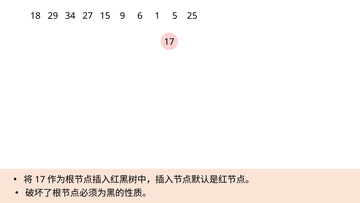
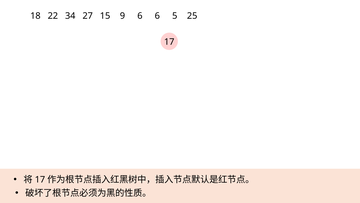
29: 29 -> 22
6 1: 1 -> 6
